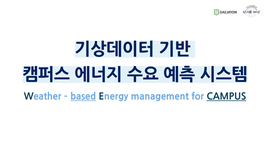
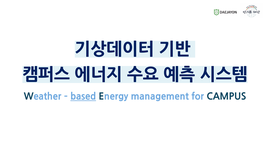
CAMPUS underline: present -> none
